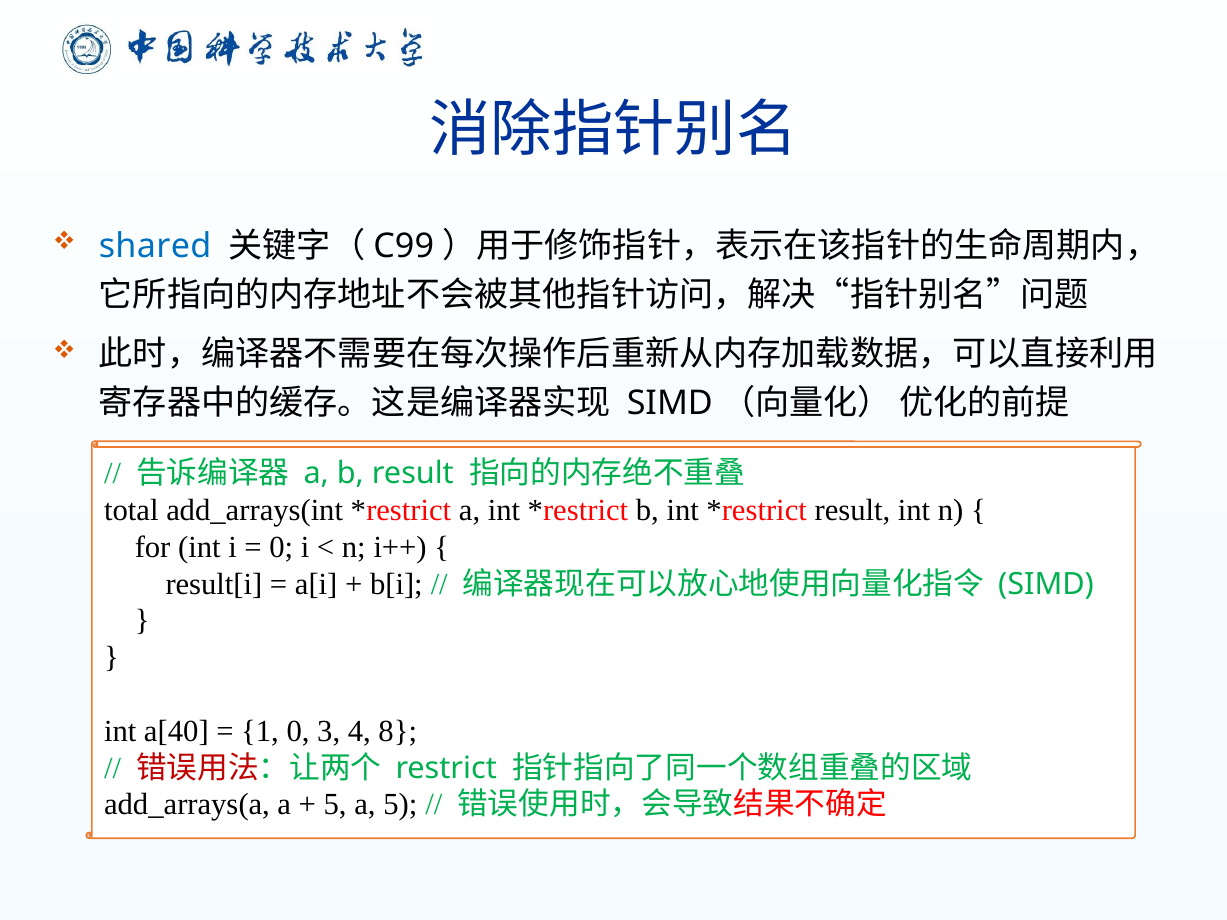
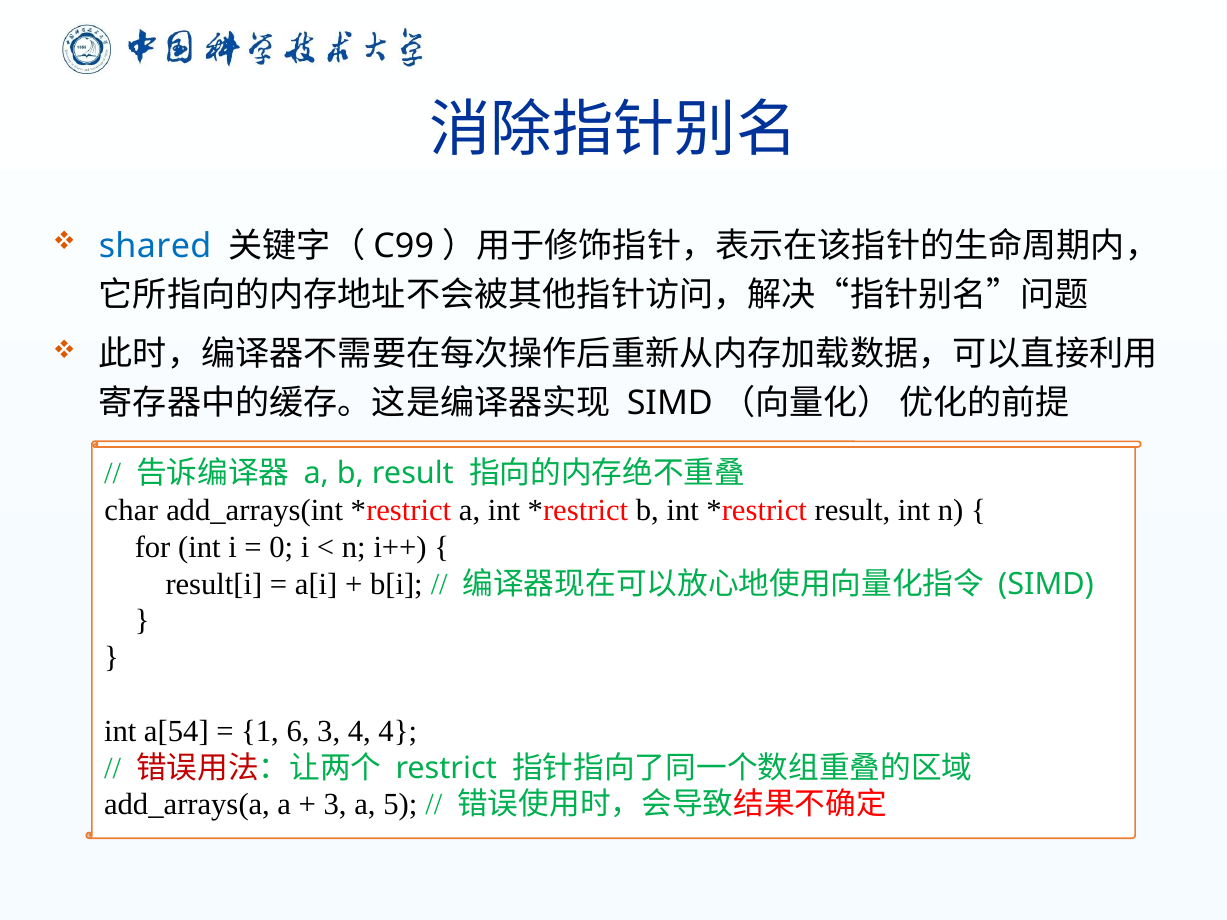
total: total -> char
a[40: a[40 -> a[54
1 0: 0 -> 6
4 8: 8 -> 4
5 at (335, 805): 5 -> 3
